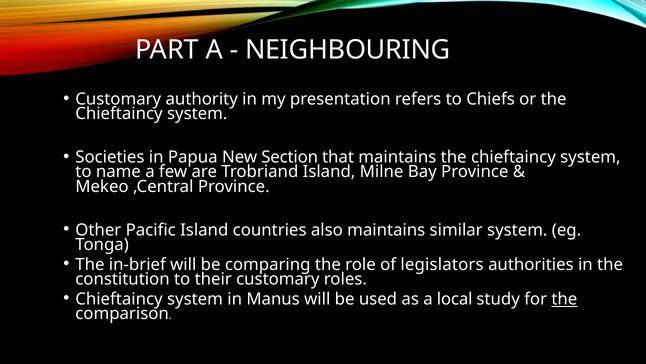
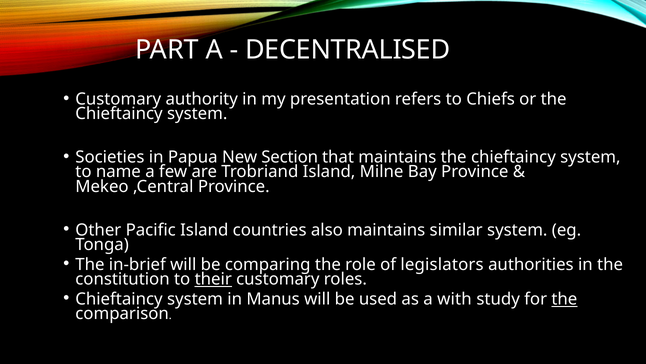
NEIGHBOURING: NEIGHBOURING -> DECENTRALISED
their underline: none -> present
local: local -> with
